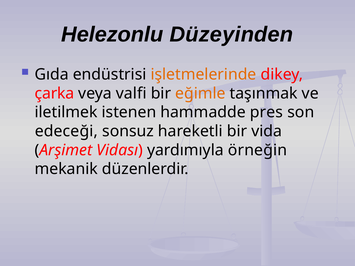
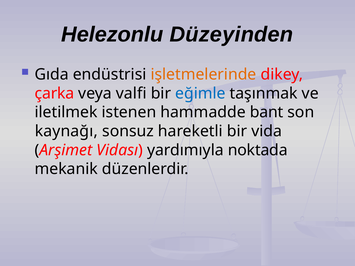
eğimle colour: orange -> blue
pres: pres -> bant
edeceği: edeceği -> kaynağı
örneğin: örneğin -> noktada
